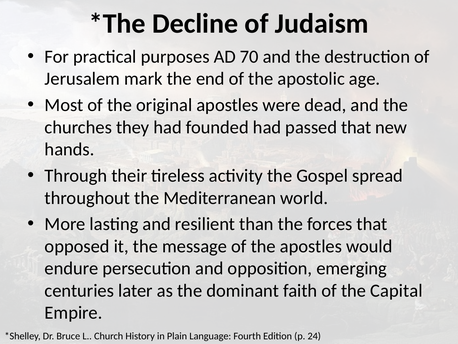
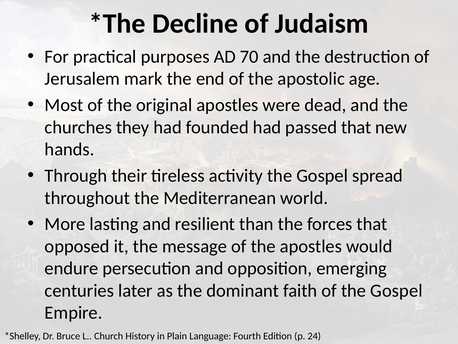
of the Capital: Capital -> Gospel
